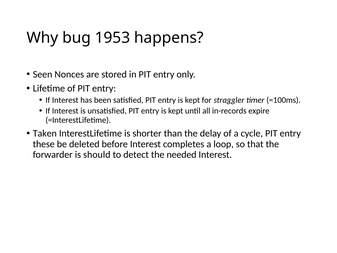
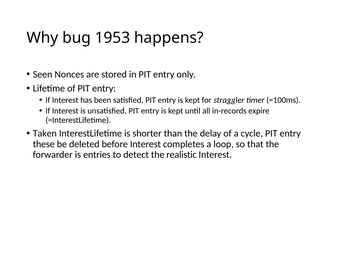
should: should -> entries
needed: needed -> realistic
